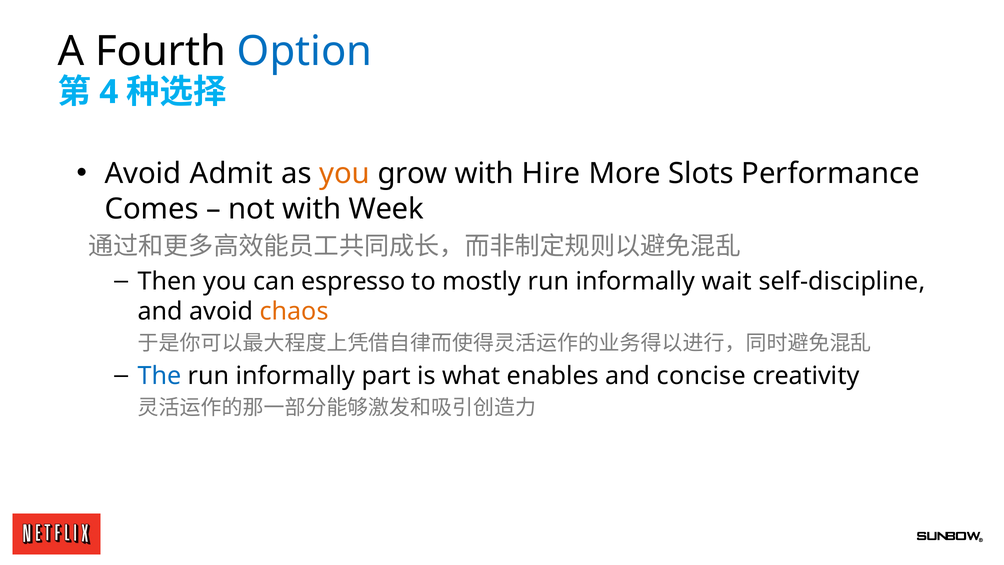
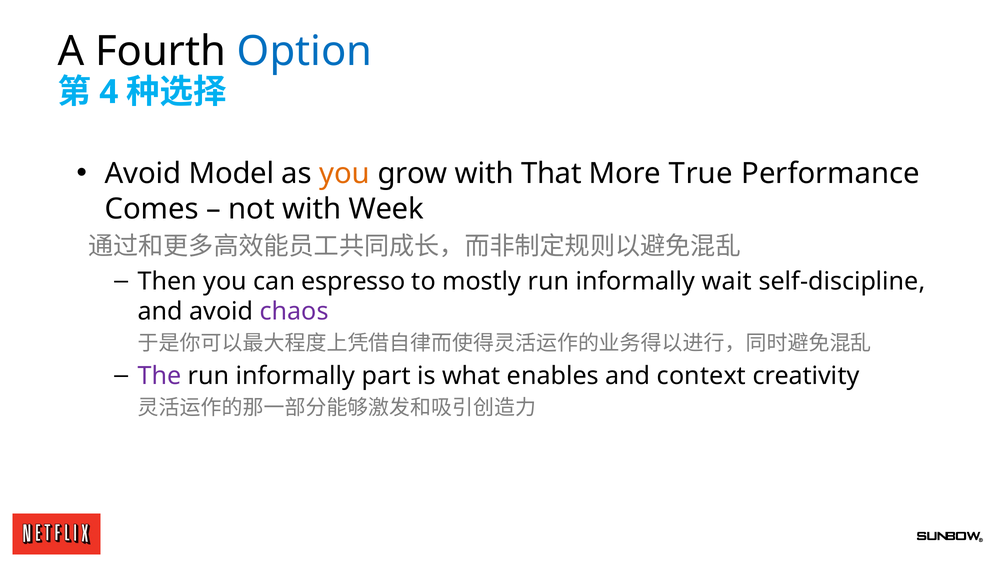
Admit: Admit -> Model
Hire: Hire -> That
Slots: Slots -> True
chaos colour: orange -> purple
The colour: blue -> purple
concise: concise -> context
